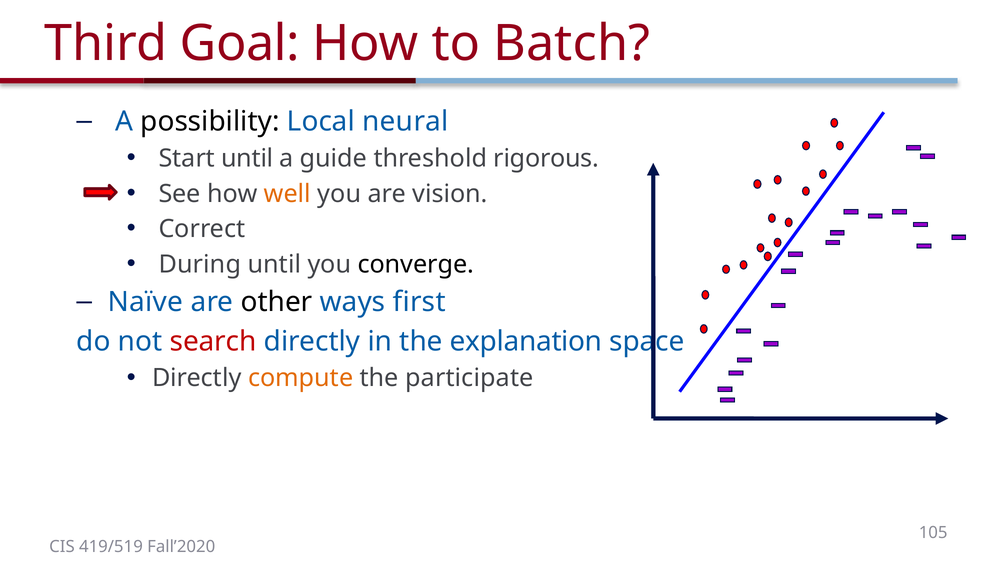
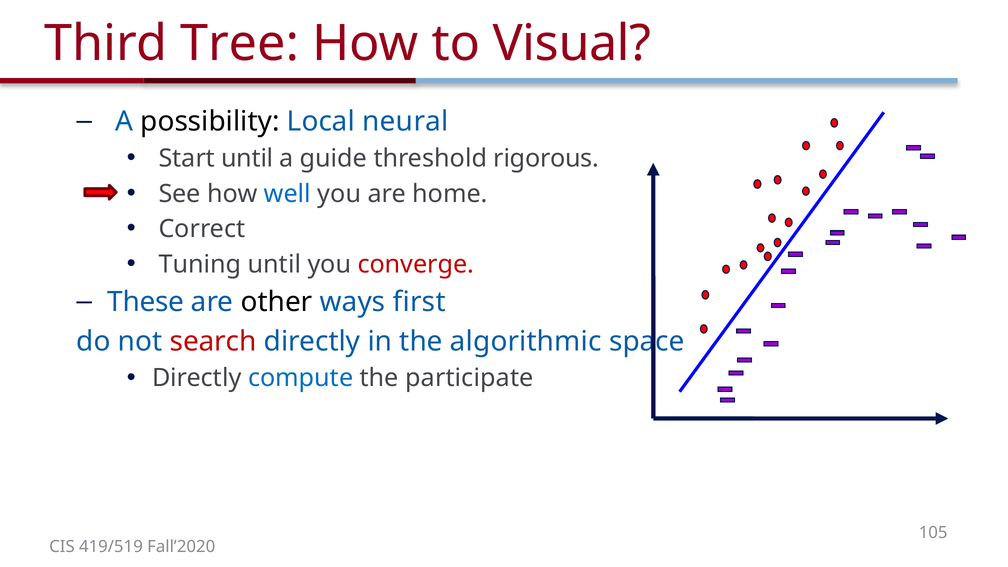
Goal: Goal -> Tree
Batch: Batch -> Visual
well colour: orange -> blue
vision: vision -> home
During: During -> Tuning
converge colour: black -> red
Naïve: Naïve -> These
explanation: explanation -> algorithmic
compute colour: orange -> blue
